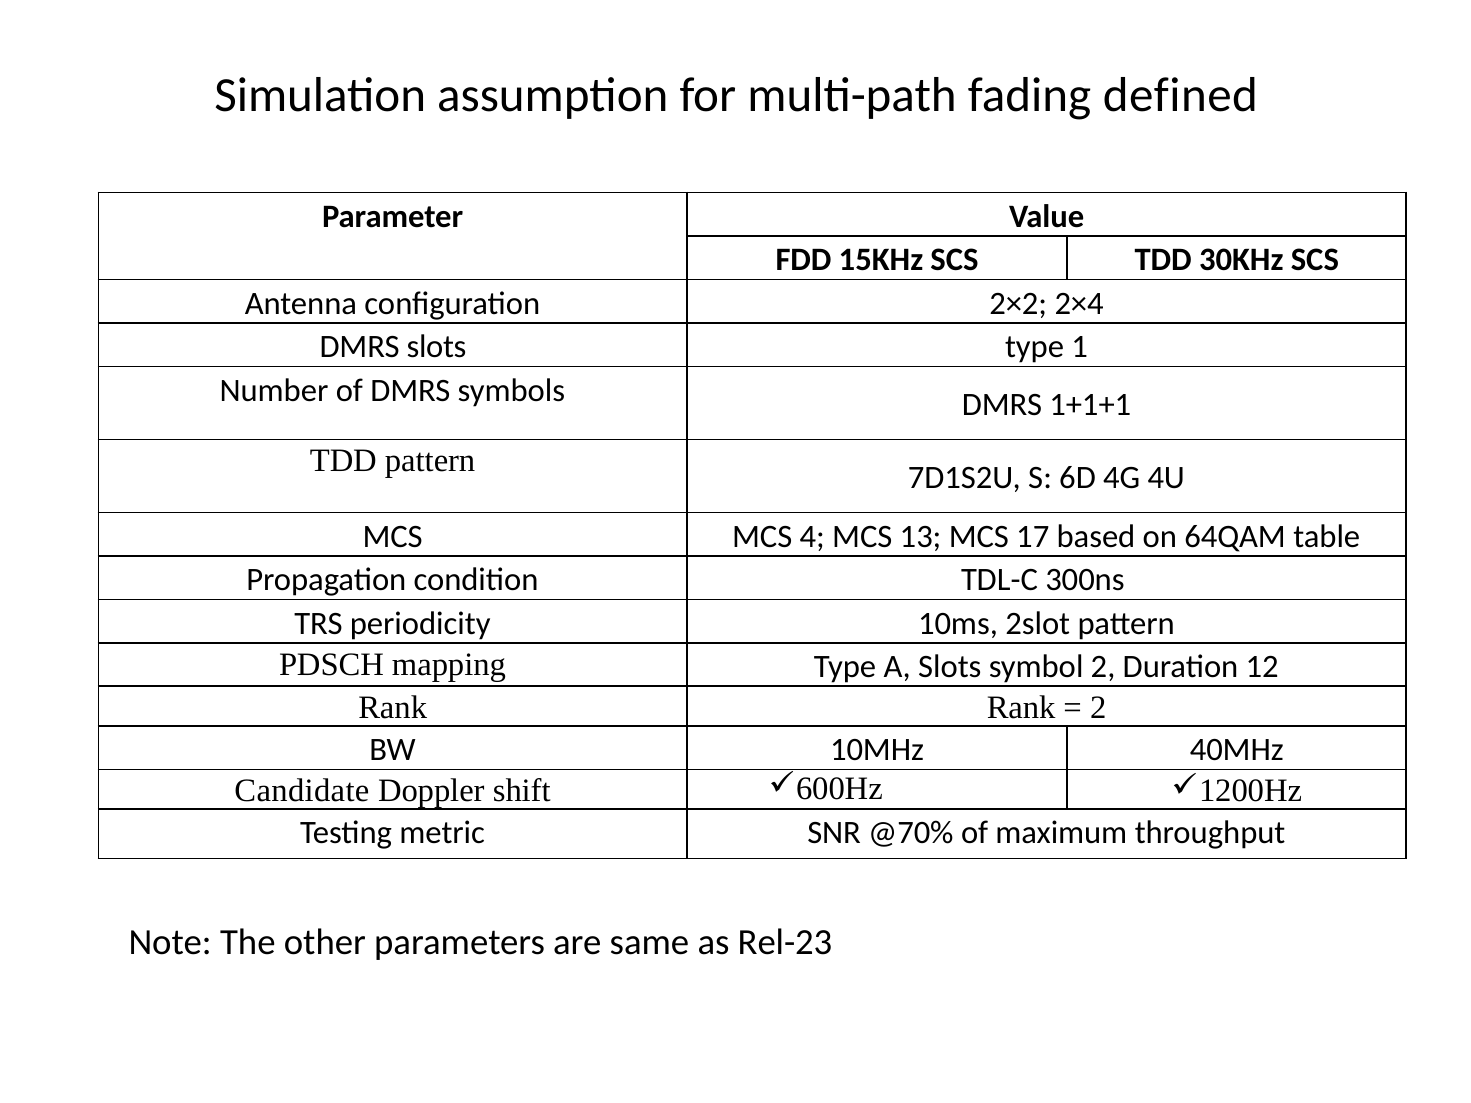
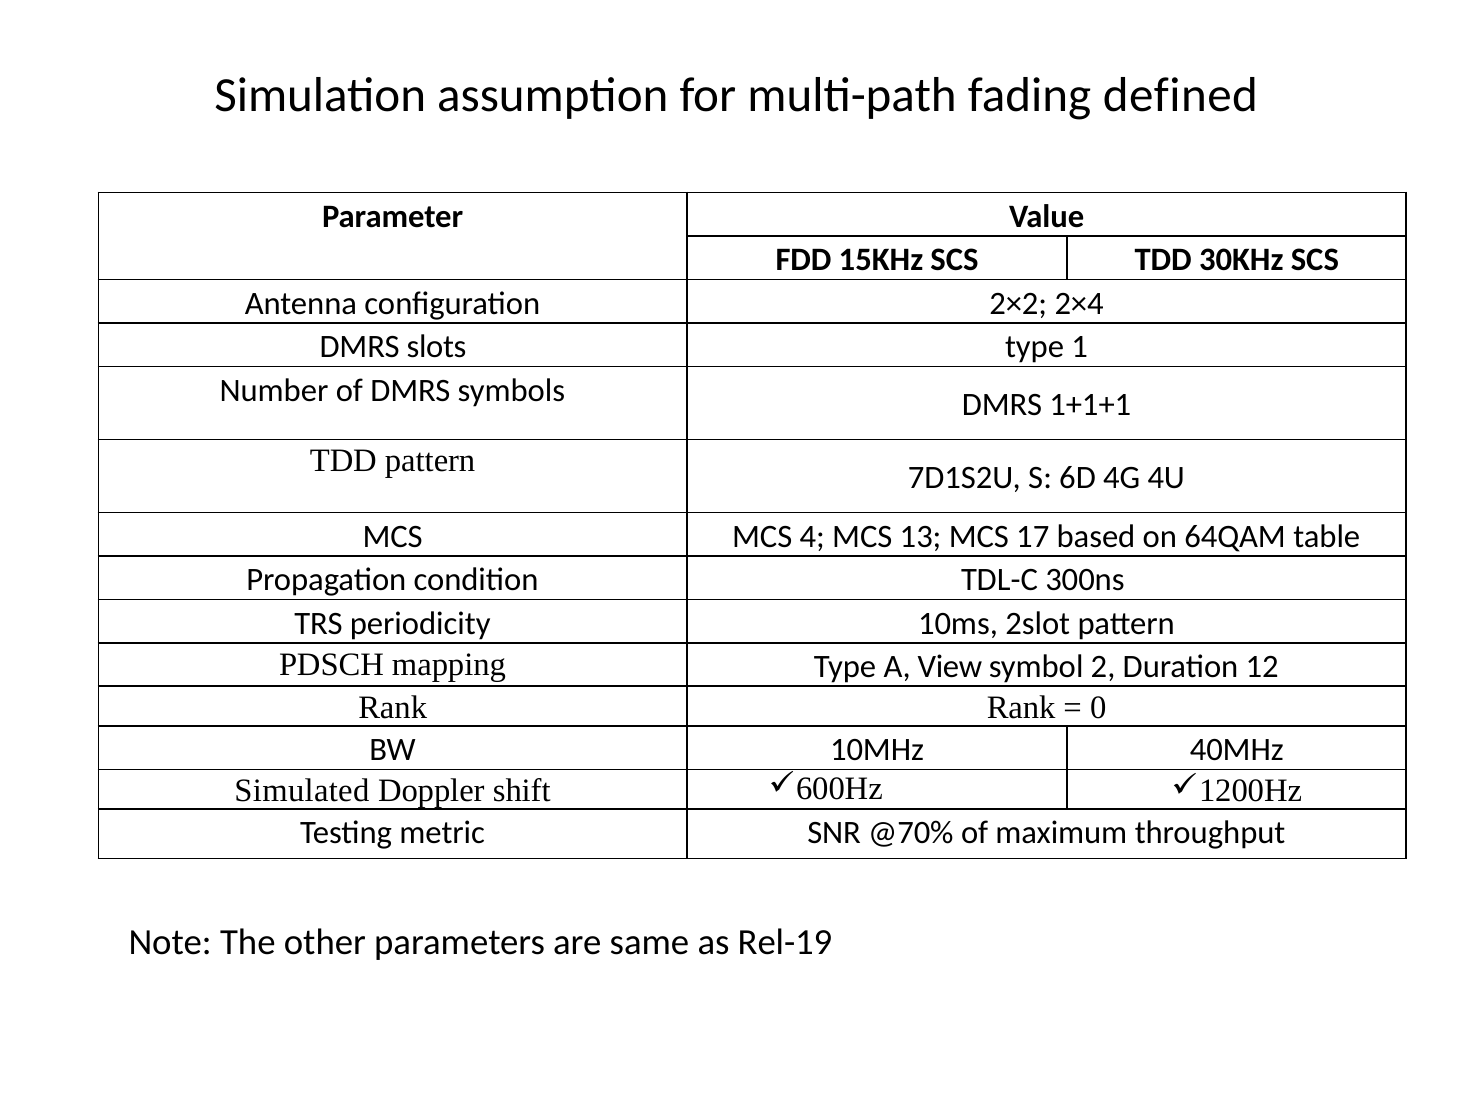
A Slots: Slots -> View
2 at (1098, 708): 2 -> 0
Candidate: Candidate -> Simulated
Rel-23: Rel-23 -> Rel-19
